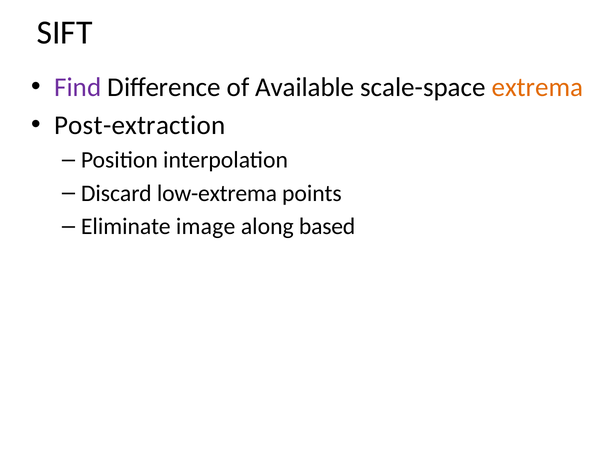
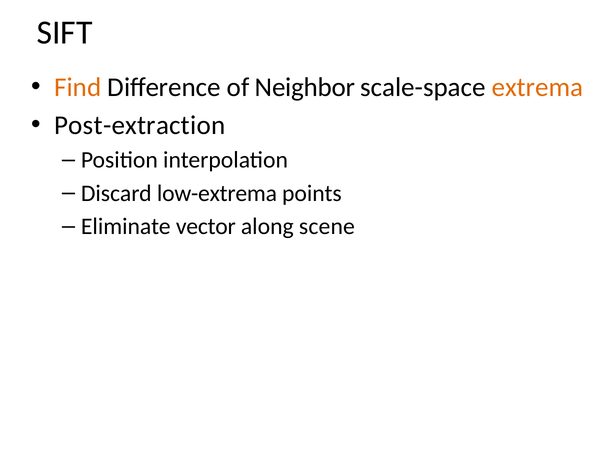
Find colour: purple -> orange
Available: Available -> Neighbor
image: image -> vector
based: based -> scene
